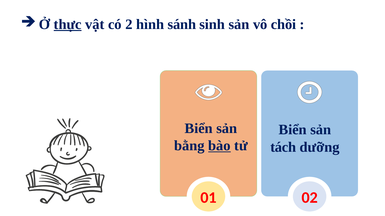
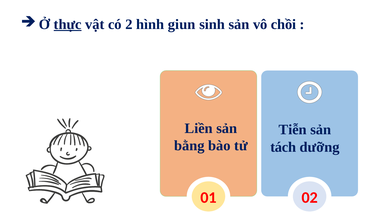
sánh: sánh -> giun
Biển at (199, 129): Biển -> Liền
Biển at (293, 130): Biển -> Tiễn
bào underline: present -> none
